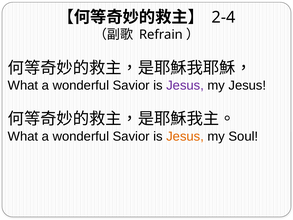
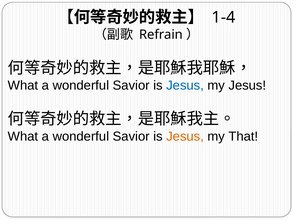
2-4: 2-4 -> 1-4
Jesus at (185, 85) colour: purple -> blue
Soul: Soul -> That
